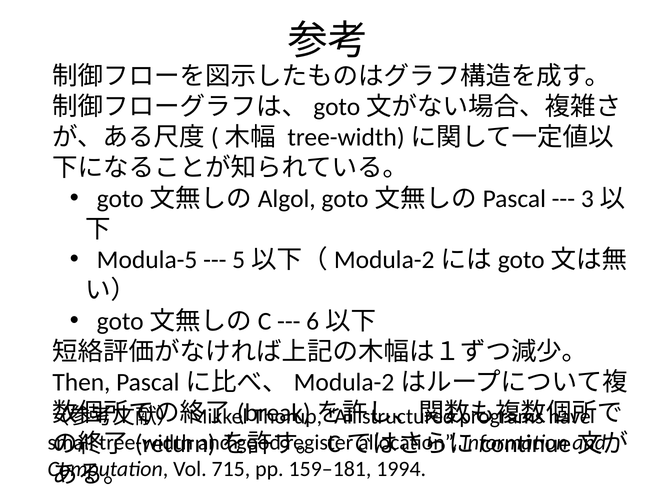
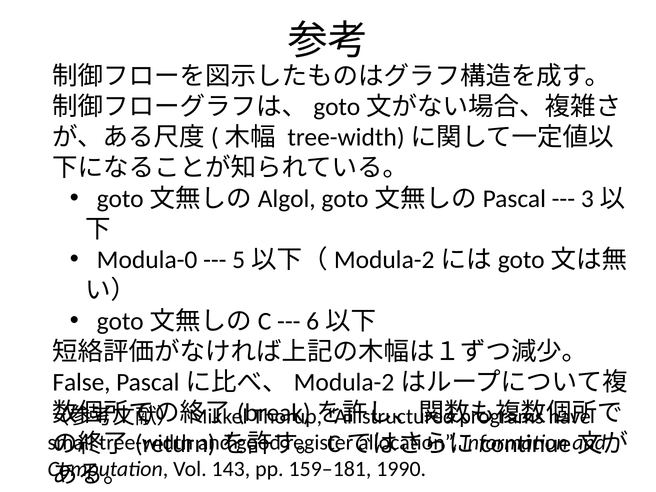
Modula-5: Modula-5 -> Modula-0
Then: Then -> False
715: 715 -> 143
1994: 1994 -> 1990
